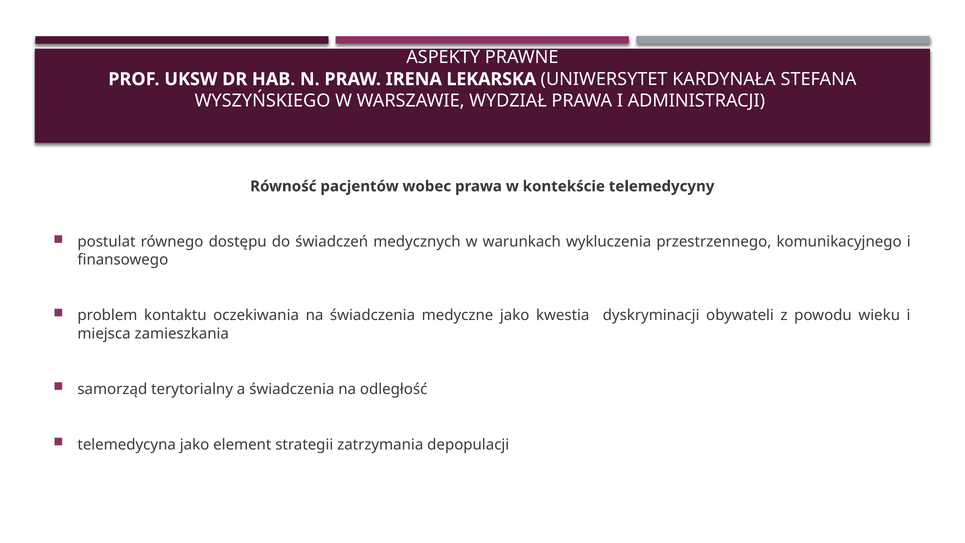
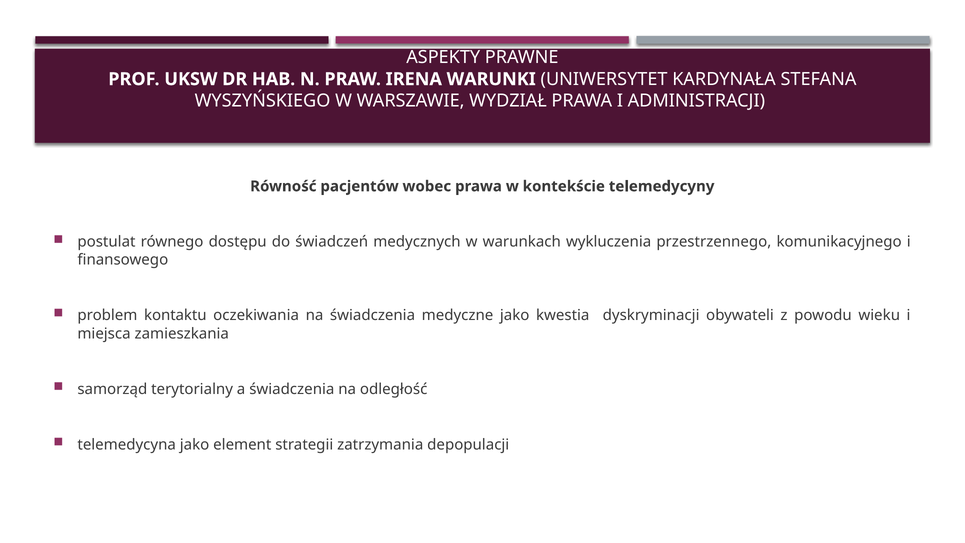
LEKARSKA: LEKARSKA -> WARUNKI
